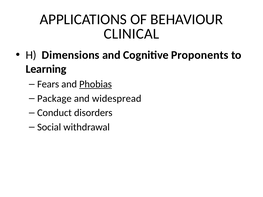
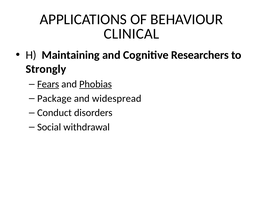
Dimensions: Dimensions -> Maintaining
Proponents: Proponents -> Researchers
Learning: Learning -> Strongly
Fears underline: none -> present
